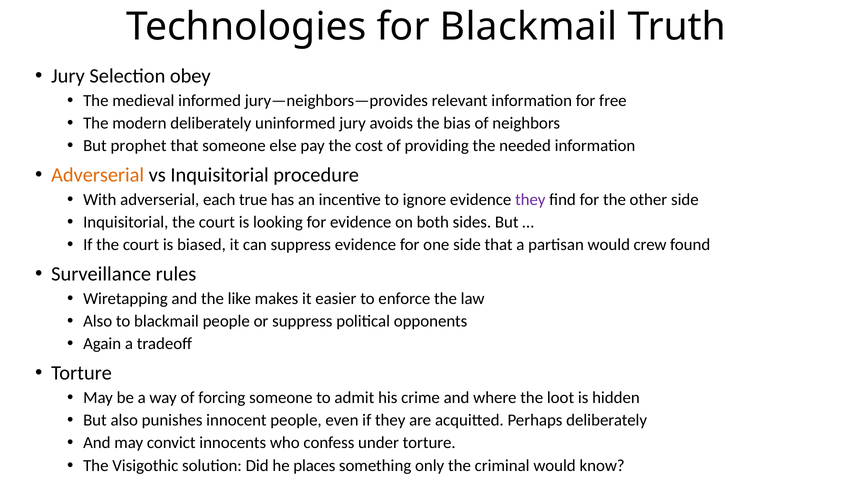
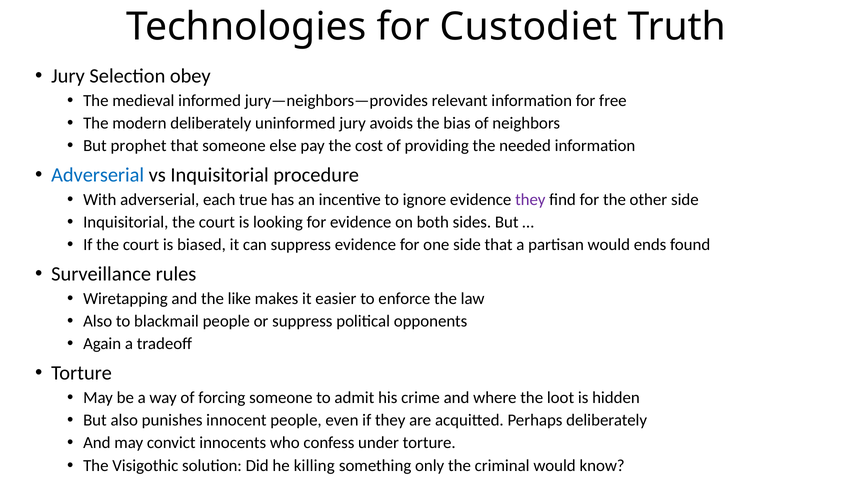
for Blackmail: Blackmail -> Custodiet
Adverserial at (98, 175) colour: orange -> blue
crew: crew -> ends
places: places -> killing
